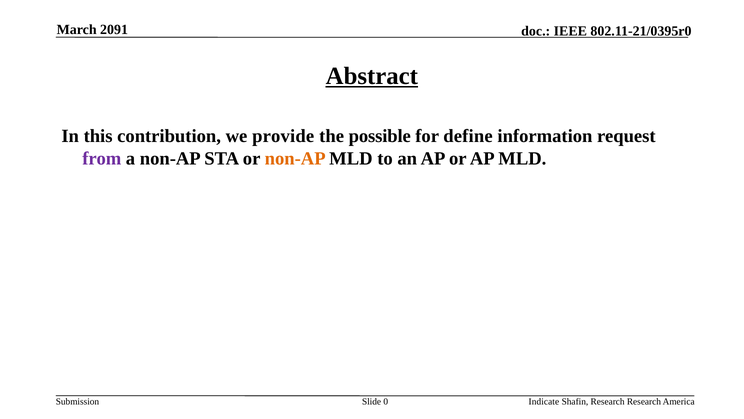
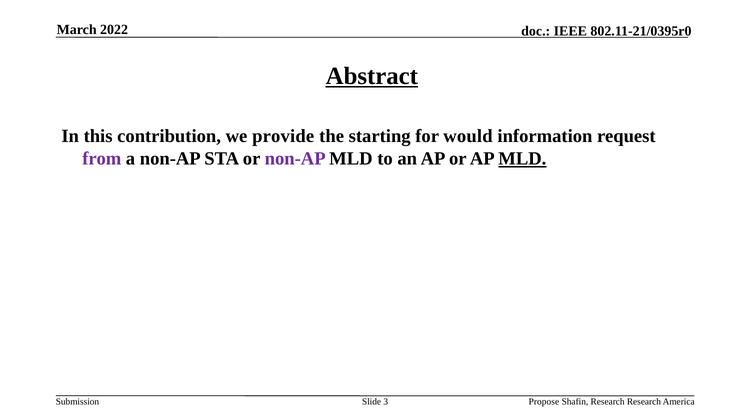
2091: 2091 -> 2022
possible: possible -> starting
define: define -> would
non-AP at (295, 158) colour: orange -> purple
MLD at (522, 158) underline: none -> present
0: 0 -> 3
Indicate: Indicate -> Propose
